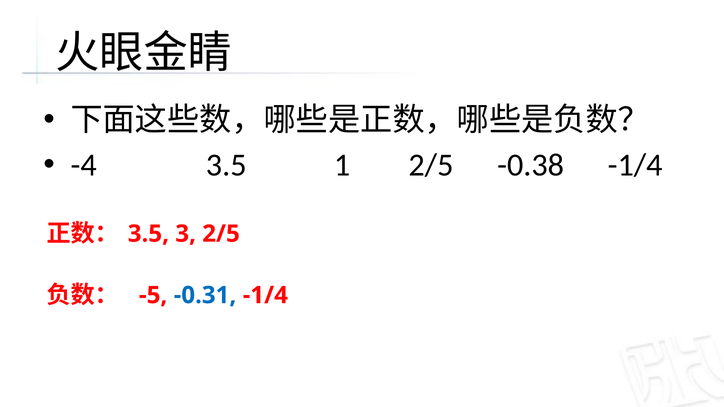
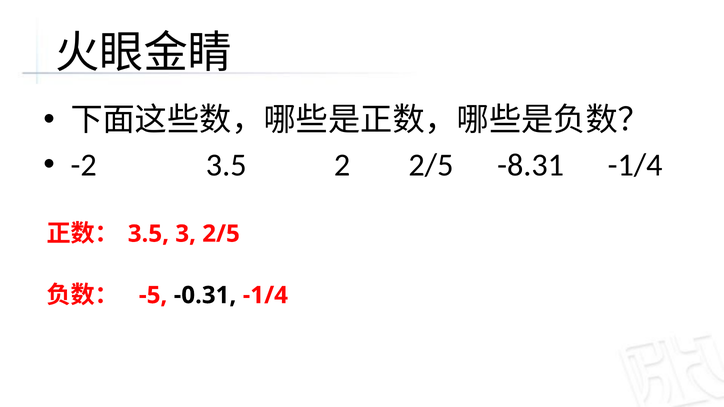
-4: -4 -> -2
1: 1 -> 2
-0.38: -0.38 -> -8.31
-0.31 colour: blue -> black
